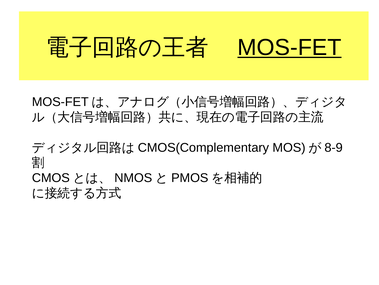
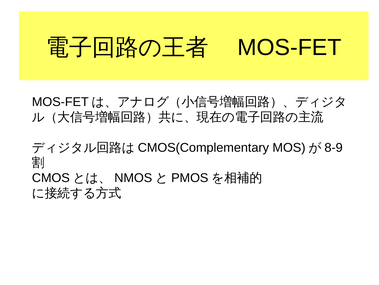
MOS-FET at (289, 47) underline: present -> none
